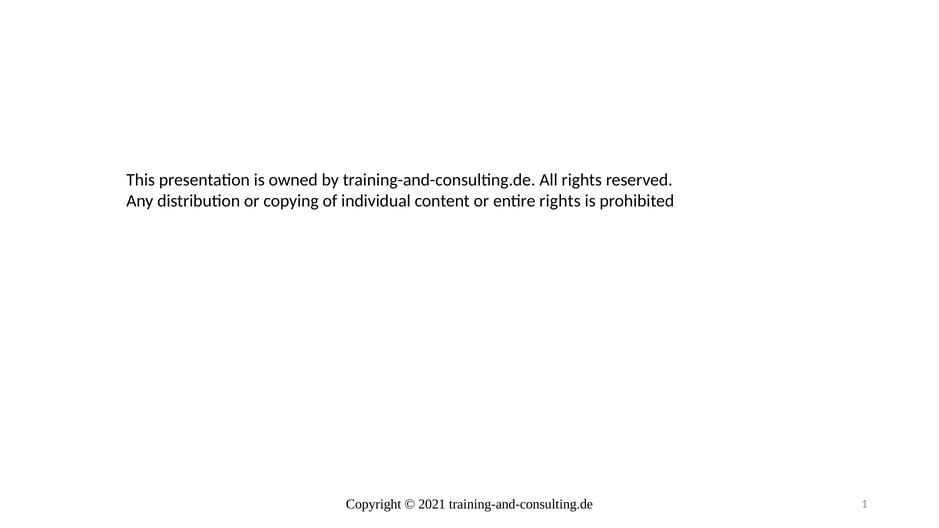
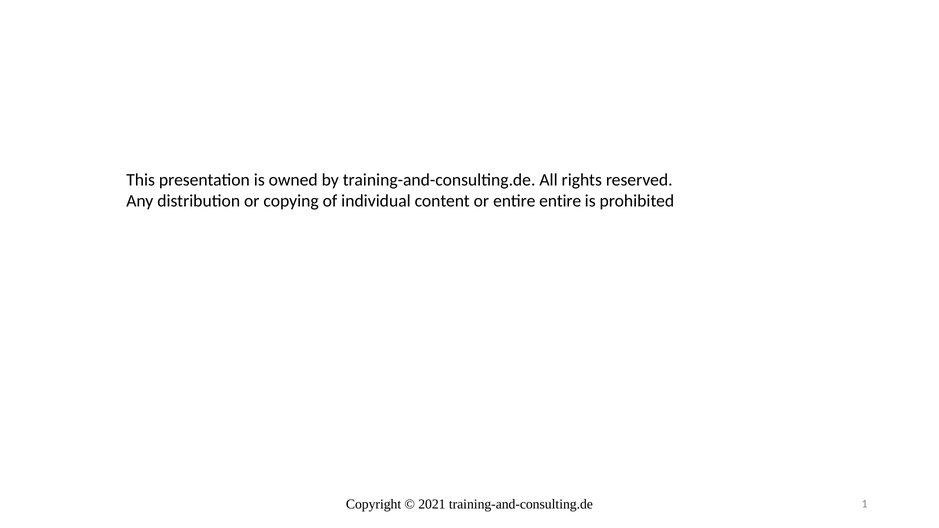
entire rights: rights -> entire
